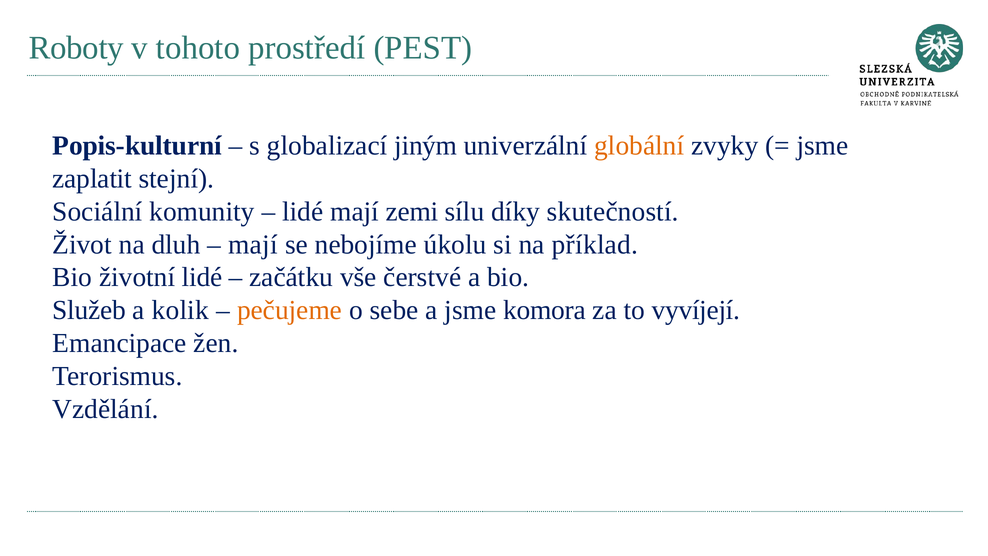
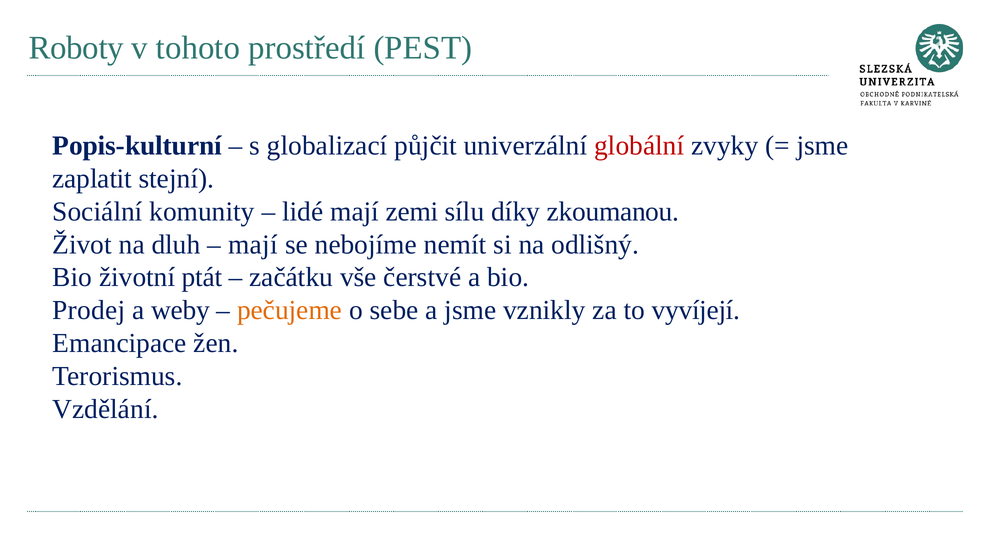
jiným: jiným -> půjčit
globální colour: orange -> red
skutečností: skutečností -> zkoumanou
úkolu: úkolu -> nemít
příklad: příklad -> odlišný
životní lidé: lidé -> ptát
Služeb: Služeb -> Prodej
kolik: kolik -> weby
komora: komora -> vznikly
